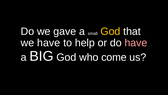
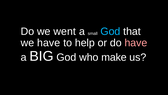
gave: gave -> went
God at (110, 31) colour: yellow -> light blue
come: come -> make
